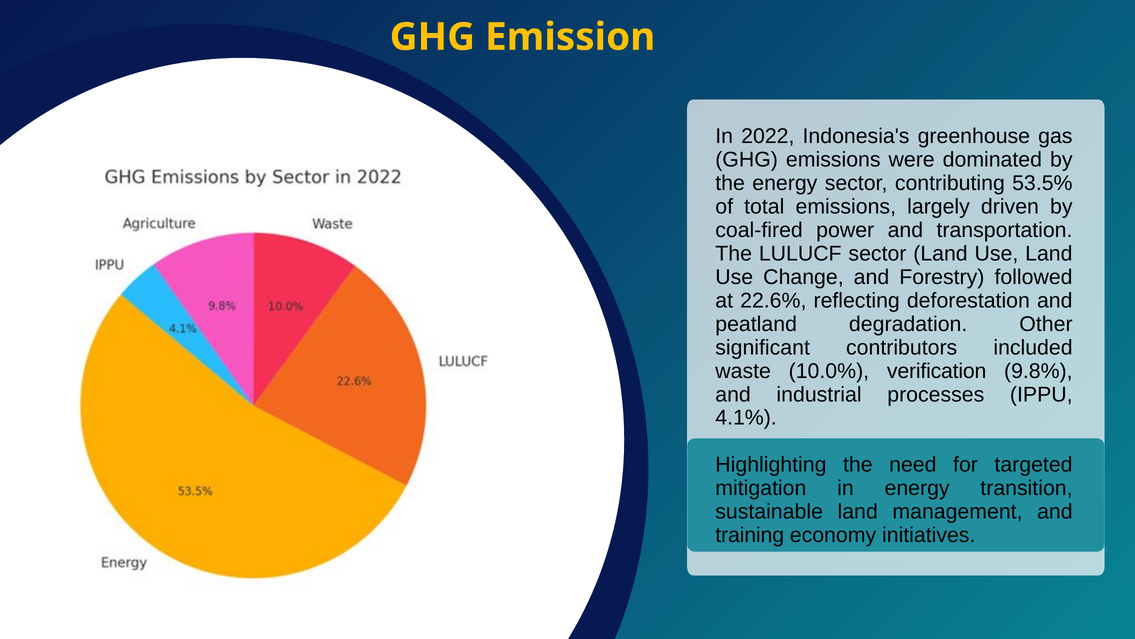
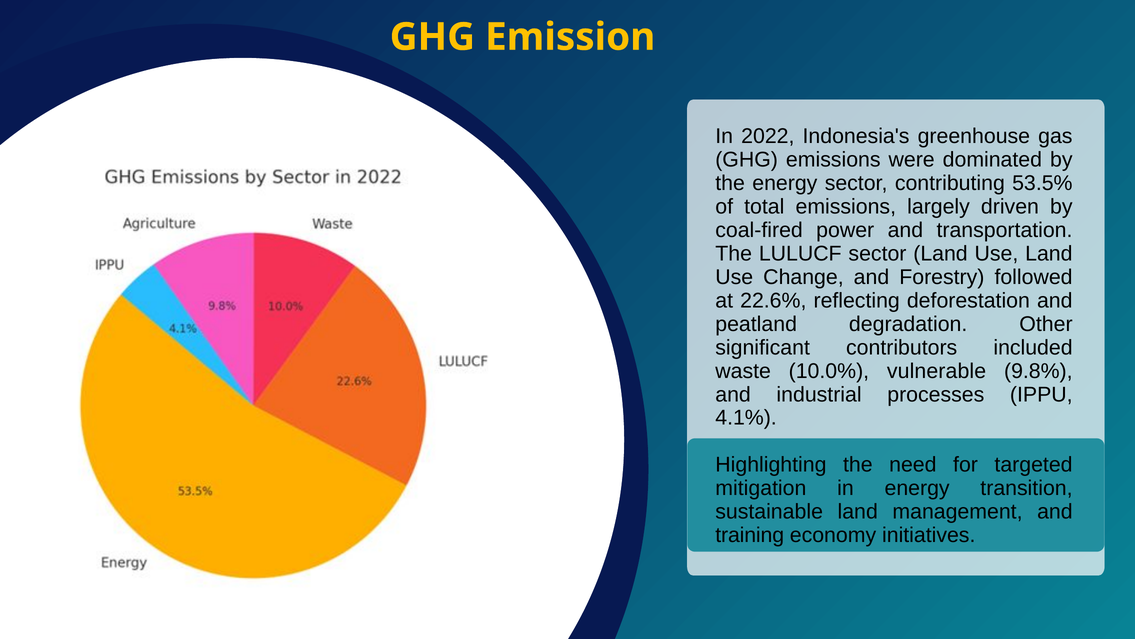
verification: verification -> vulnerable
